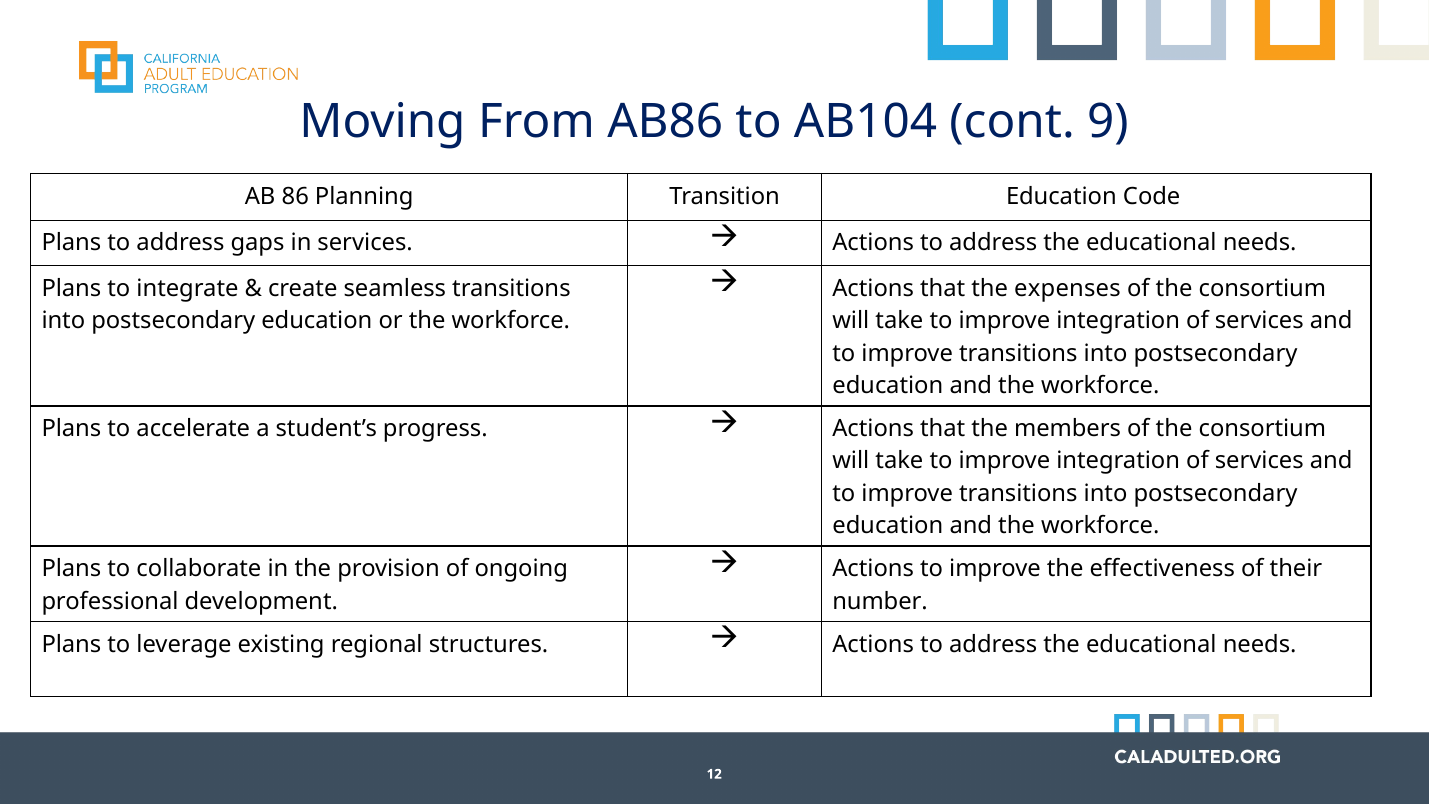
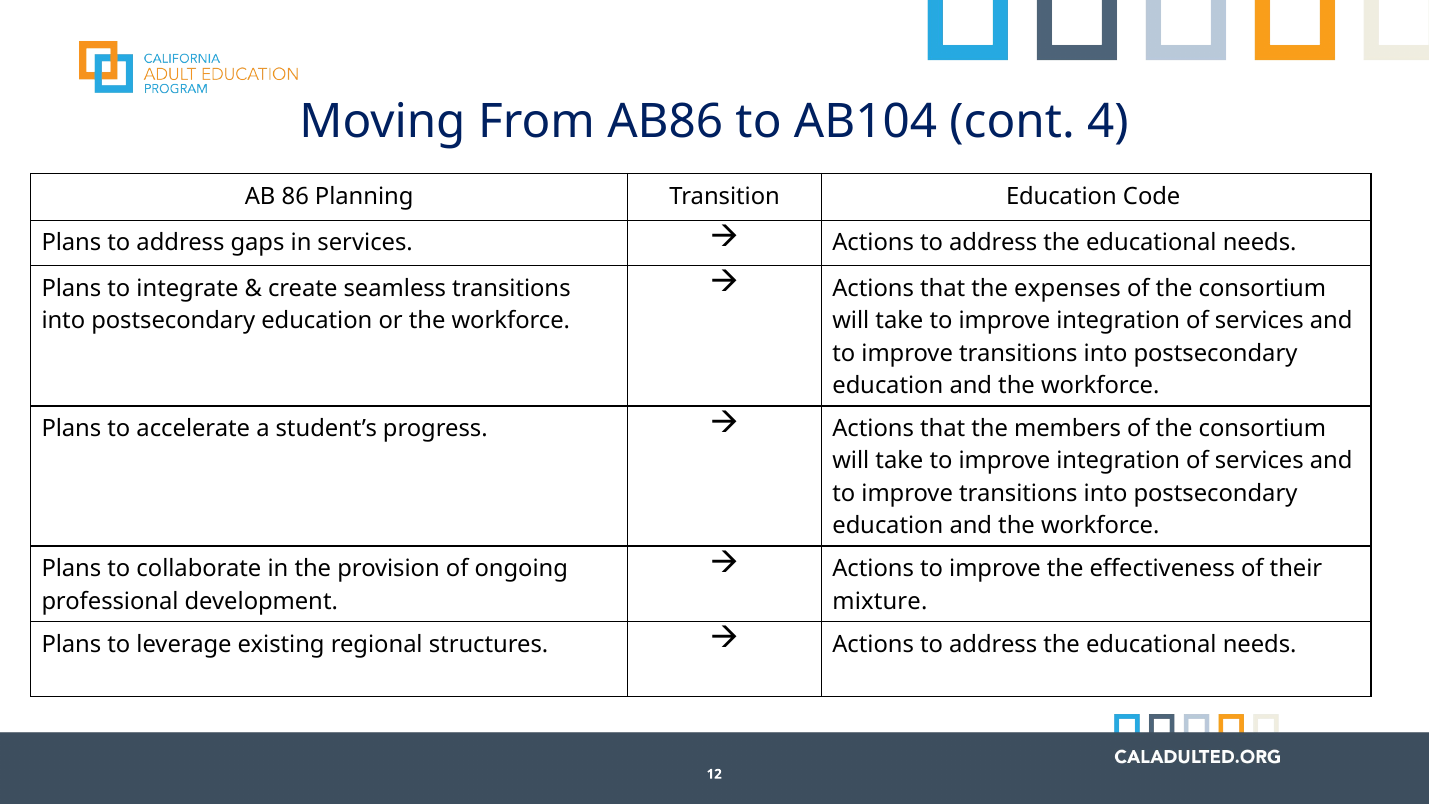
9: 9 -> 4
number: number -> mixture
